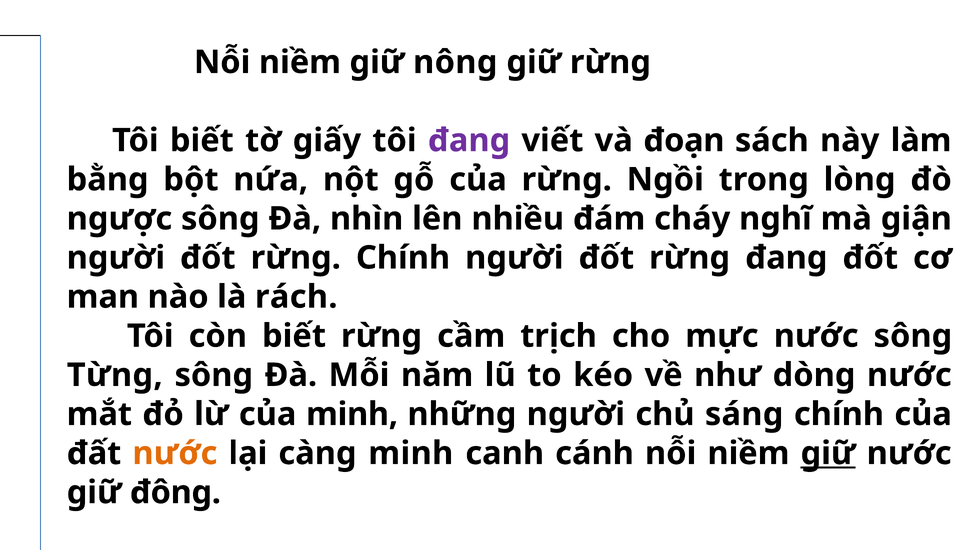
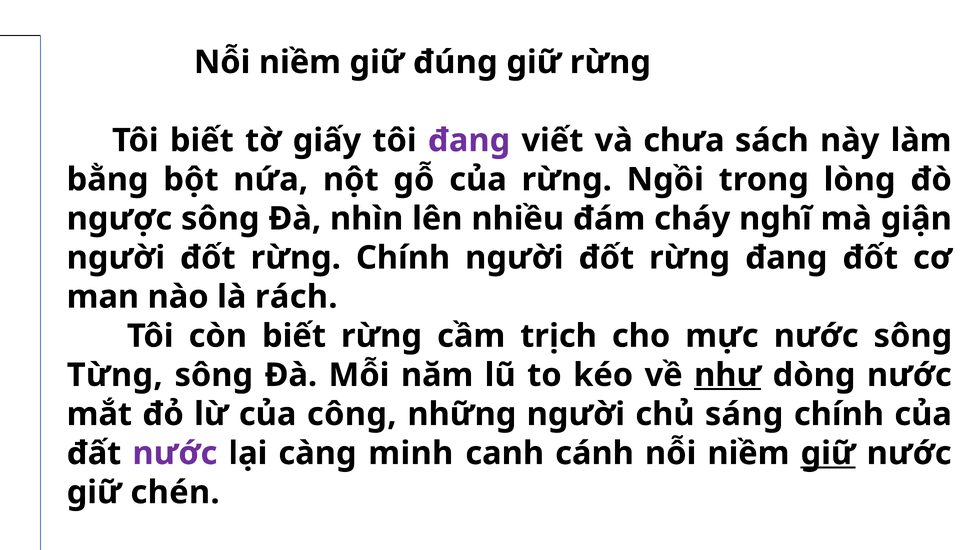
nông: nông -> đúng
đoạn: đoạn -> chưa
như underline: none -> present
của minh: minh -> công
nước at (175, 453) colour: orange -> purple
đông: đông -> chén
